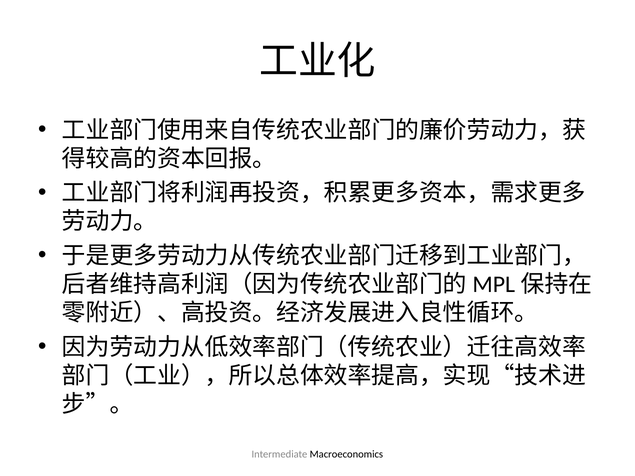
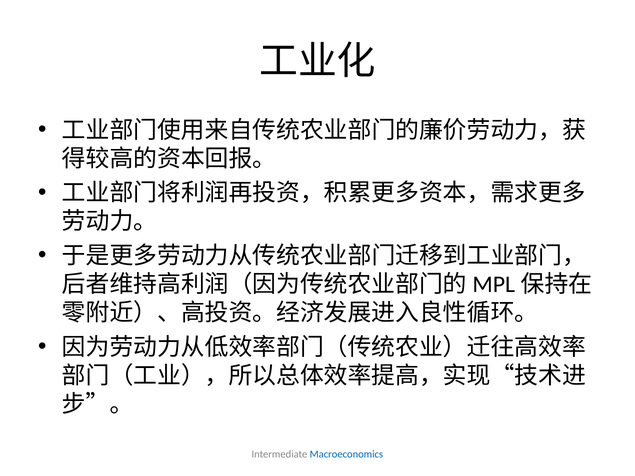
Macroeconomics colour: black -> blue
